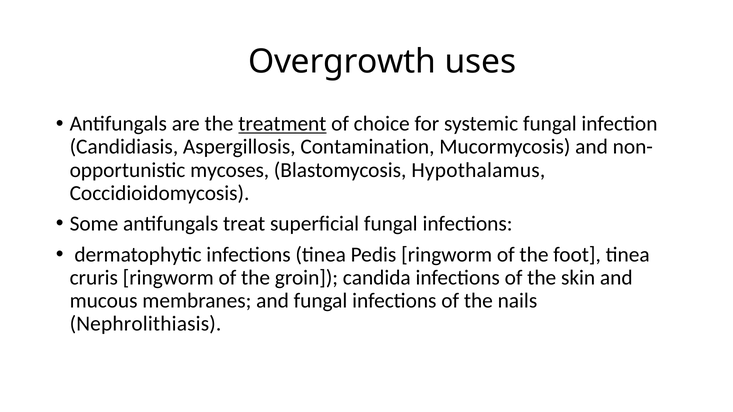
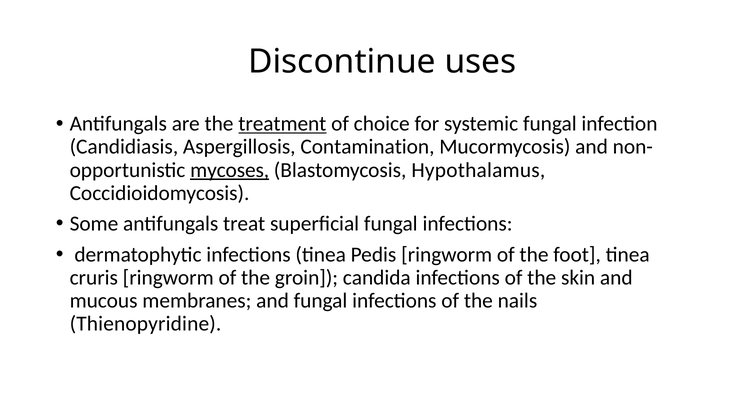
Overgrowth: Overgrowth -> Discontinue
mycoses underline: none -> present
Nephrolithiasis: Nephrolithiasis -> Thienopyridine
